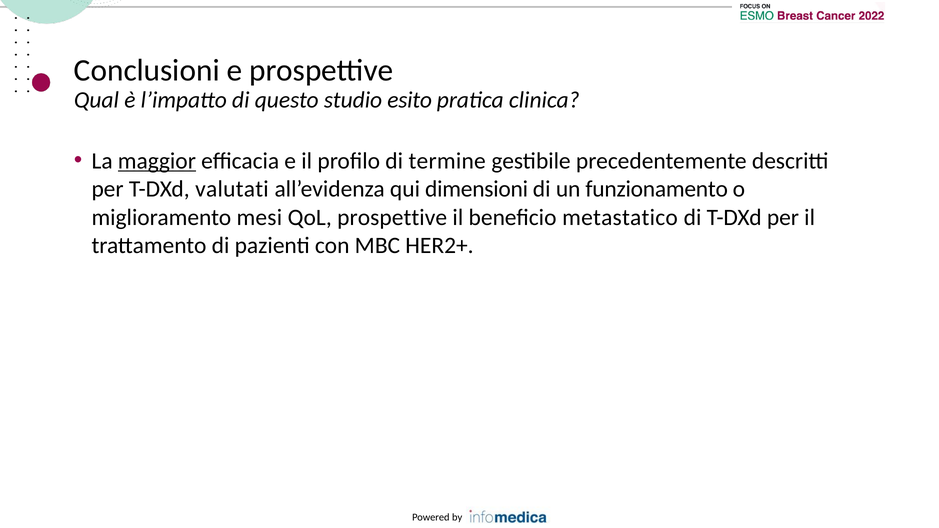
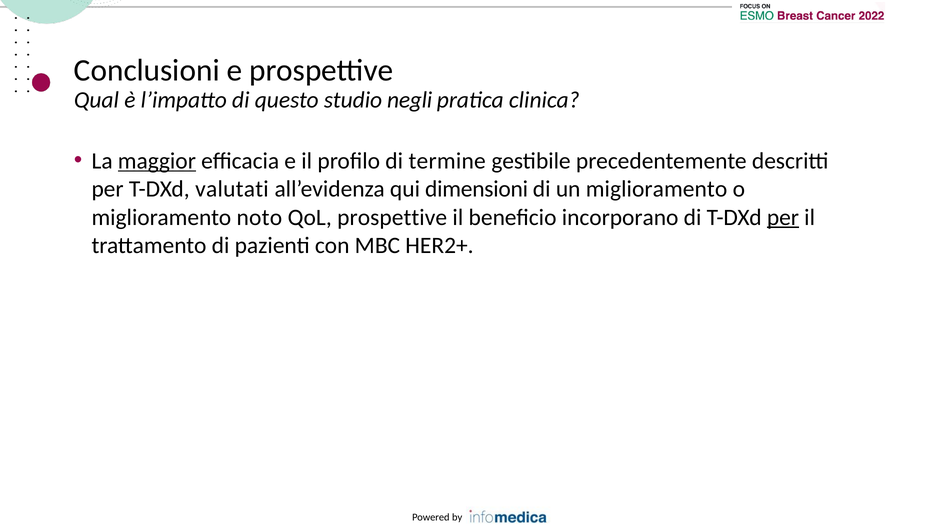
esito: esito -> negli
un funzionamento: funzionamento -> miglioramento
mesi: mesi -> noto
metastatico: metastatico -> incorporano
per at (783, 217) underline: none -> present
